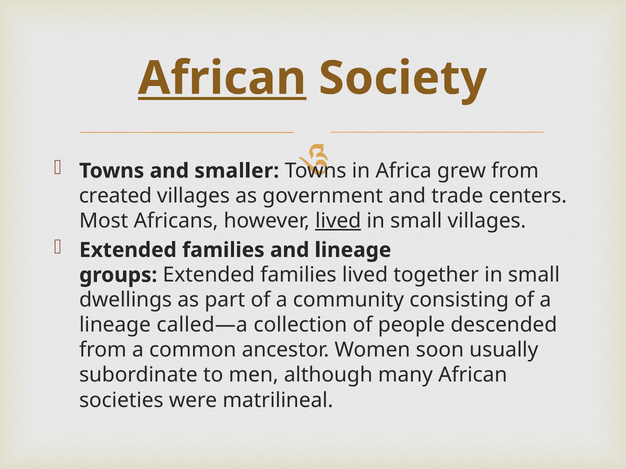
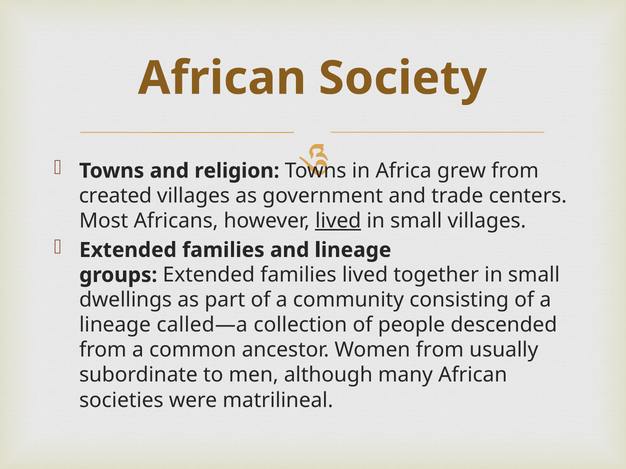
African at (222, 78) underline: present -> none
smaller: smaller -> religion
Women soon: soon -> from
